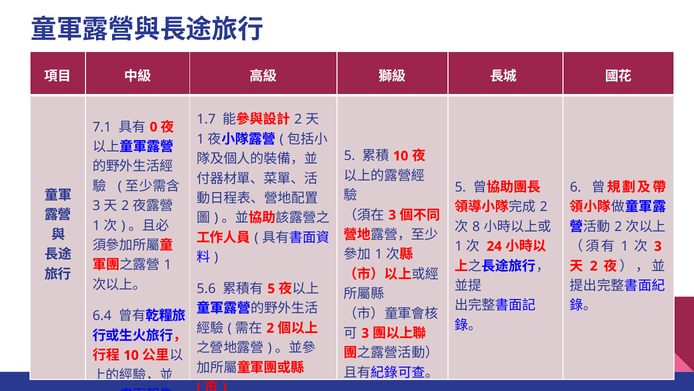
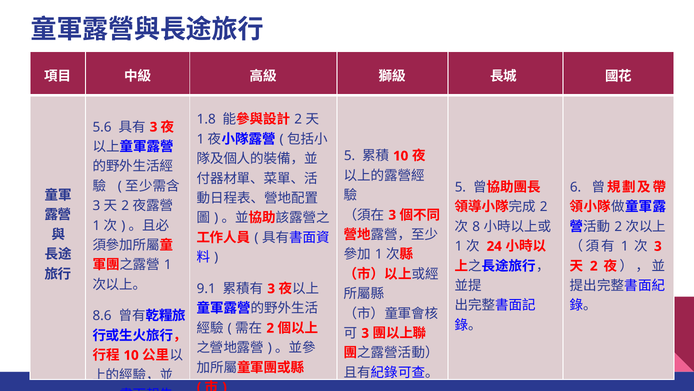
1.7: 1.7 -> 1.8
7.1: 7.1 -> 5.6
0 at (154, 127): 0 -> 3
5.6: 5.6 -> 9.1
5 at (271, 288): 5 -> 3
6.4: 6.4 -> 8.6
